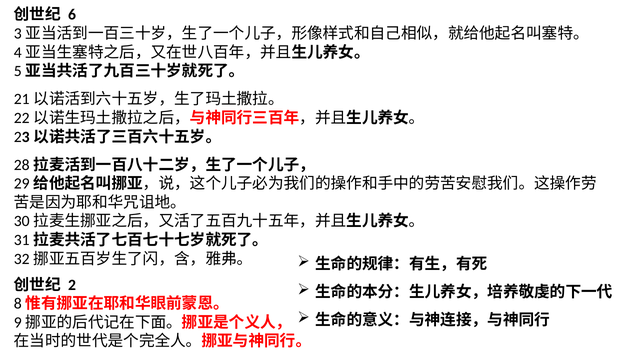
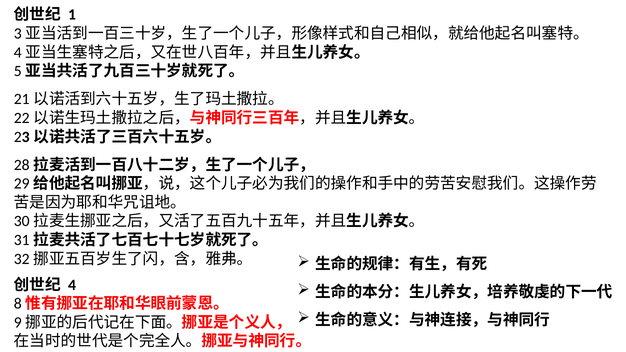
6: 6 -> 1
2: 2 -> 4
